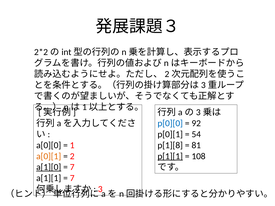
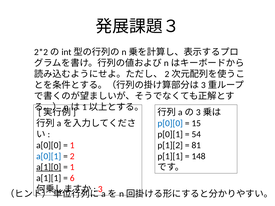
92: 92 -> 15
p[1][8: p[1][8 -> p[1][2
a[0][1 colour: orange -> blue
p[1][1 underline: present -> none
108: 108 -> 148
7 at (72, 167): 7 -> 1
7 at (72, 178): 7 -> 6
